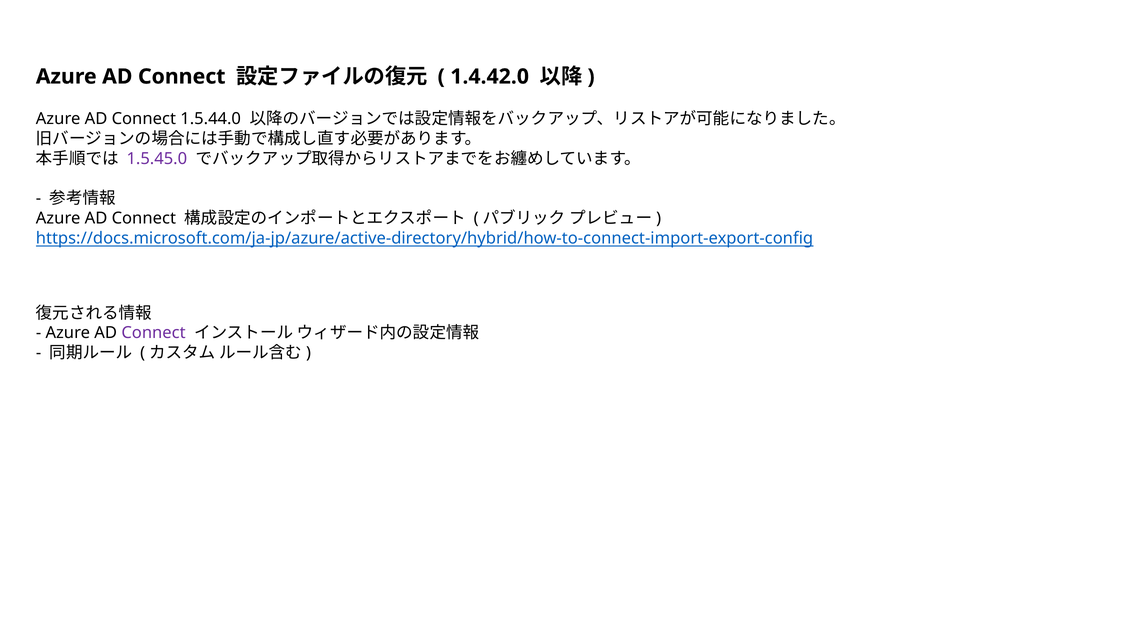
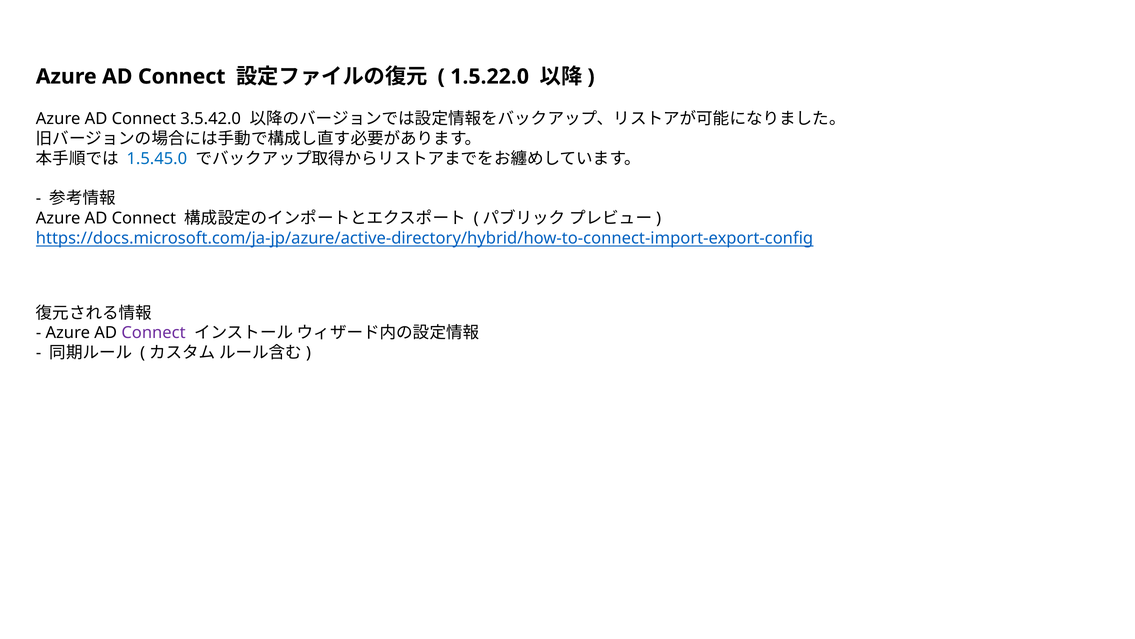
1.4.42.0: 1.4.42.0 -> 1.5.22.0
1.5.44.0: 1.5.44.0 -> 3.5.42.0
1.5.45.0 colour: purple -> blue
